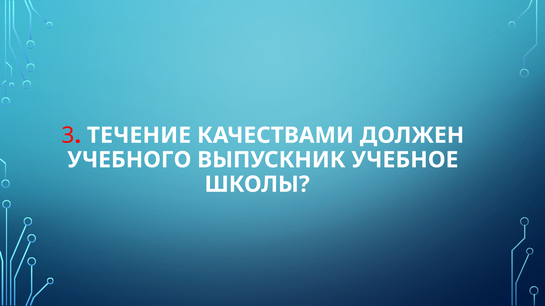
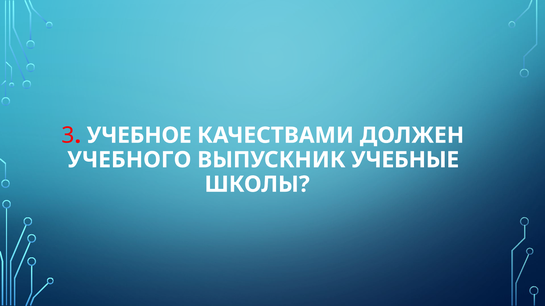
ТЕЧЕНИЕ: ТЕЧЕНИЕ -> УЧЕБНОЕ
УЧЕБНОЕ: УЧЕБНОЕ -> УЧЕБНЫЕ
